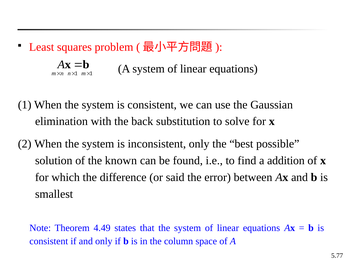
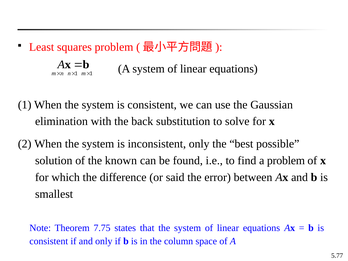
a addition: addition -> problem
4.49: 4.49 -> 7.75
